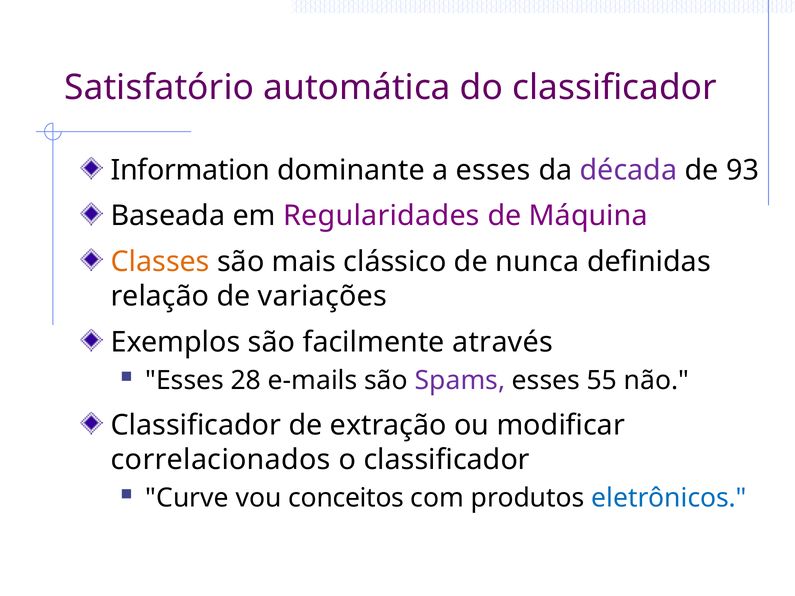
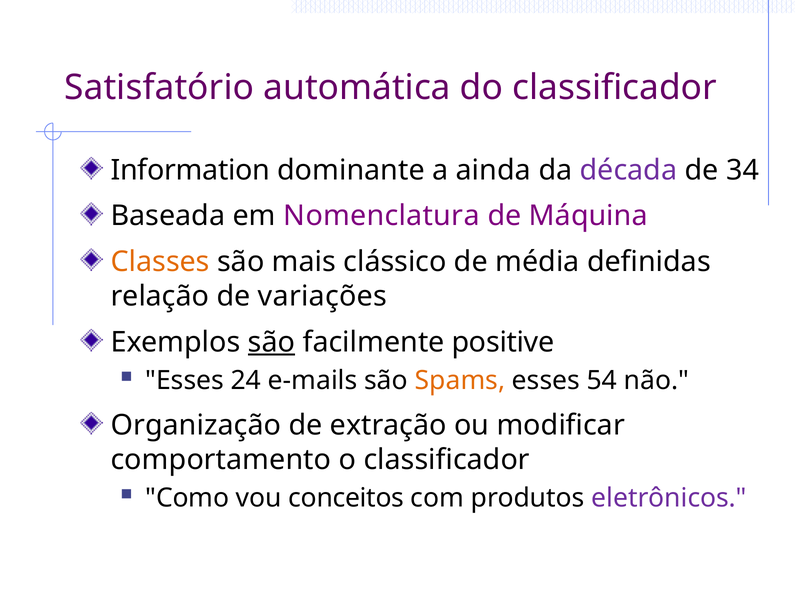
a esses: esses -> ainda
93: 93 -> 34
Regularidades: Regularidades -> Nomenclatura
nunca: nunca -> média
são at (272, 342) underline: none -> present
através: através -> positive
28: 28 -> 24
Spams colour: purple -> orange
55: 55 -> 54
Classificador at (196, 425): Classificador -> Organização
correlacionados: correlacionados -> comportamento
Curve: Curve -> Como
eletrônicos colour: blue -> purple
